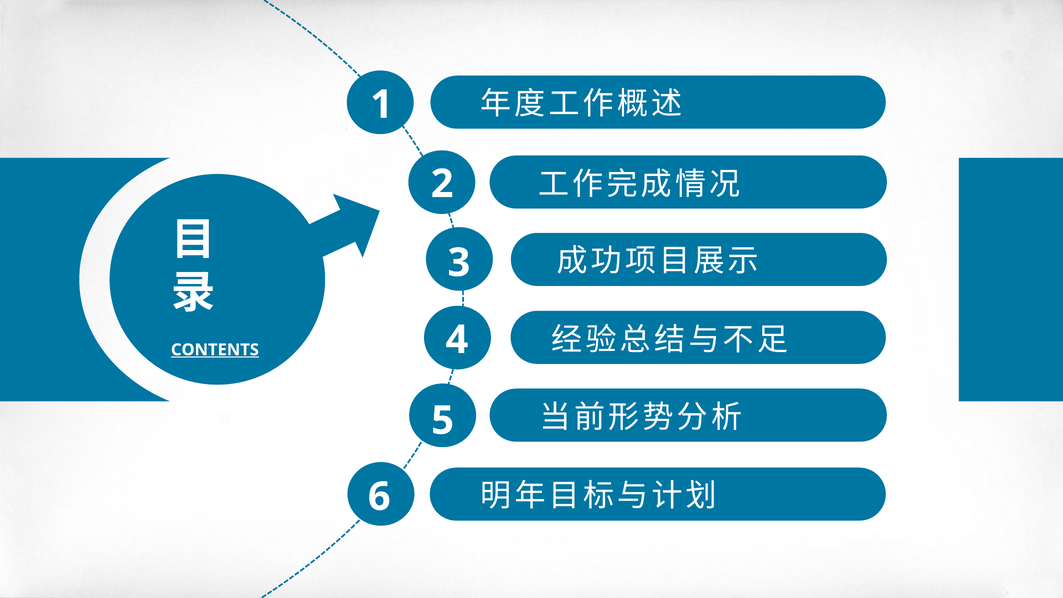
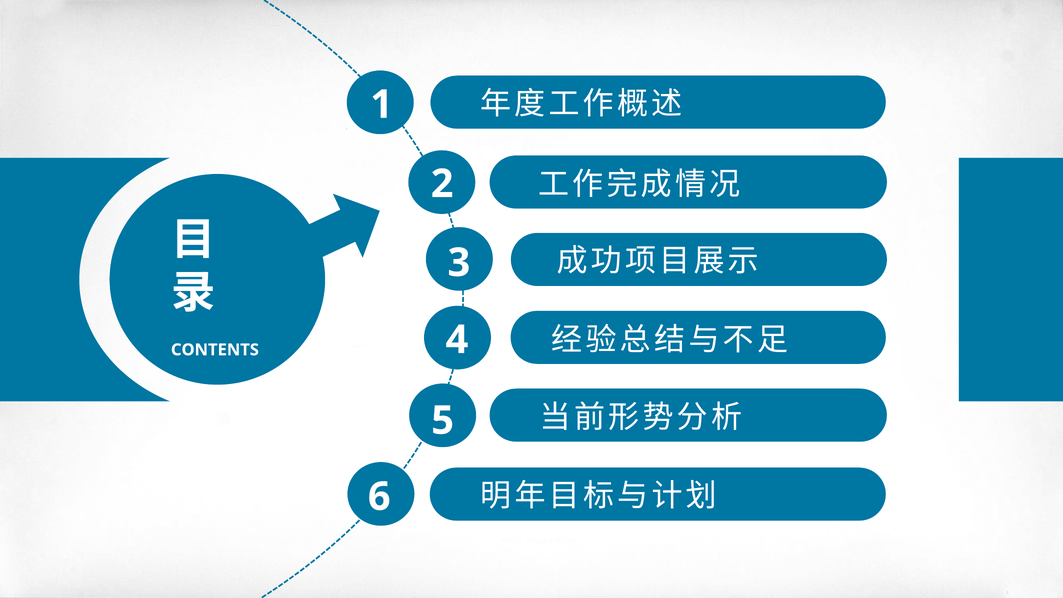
CONTENTS underline: present -> none
